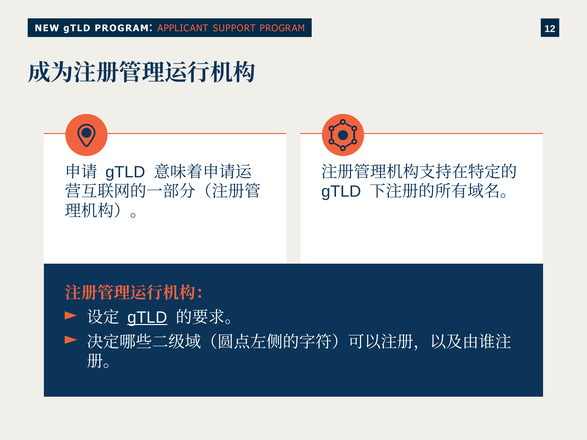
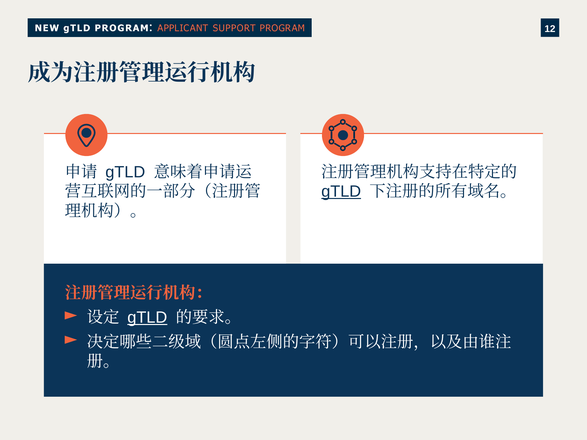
gTLD at (341, 192) underline: none -> present
